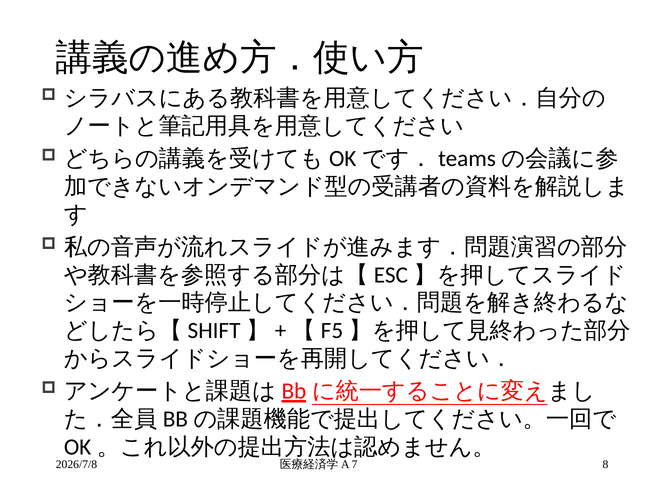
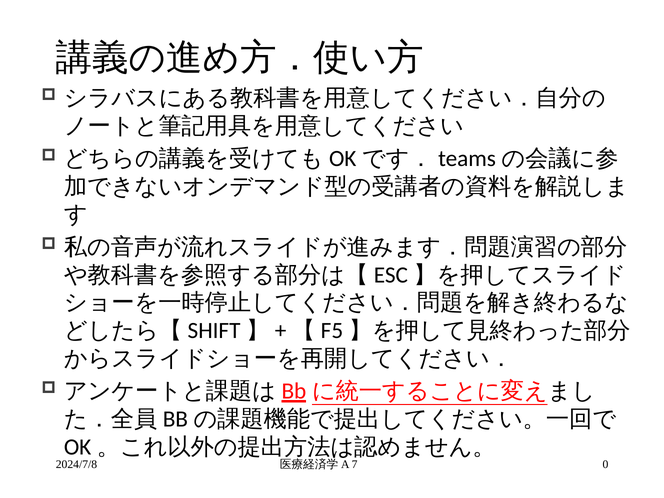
2026/7/8: 2026/7/8 -> 2024/7/8
8: 8 -> 0
